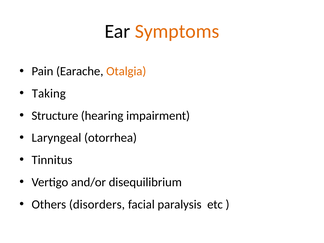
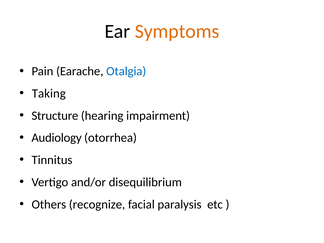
Otalgia colour: orange -> blue
Laryngeal: Laryngeal -> Audiology
disorders: disorders -> recognize
